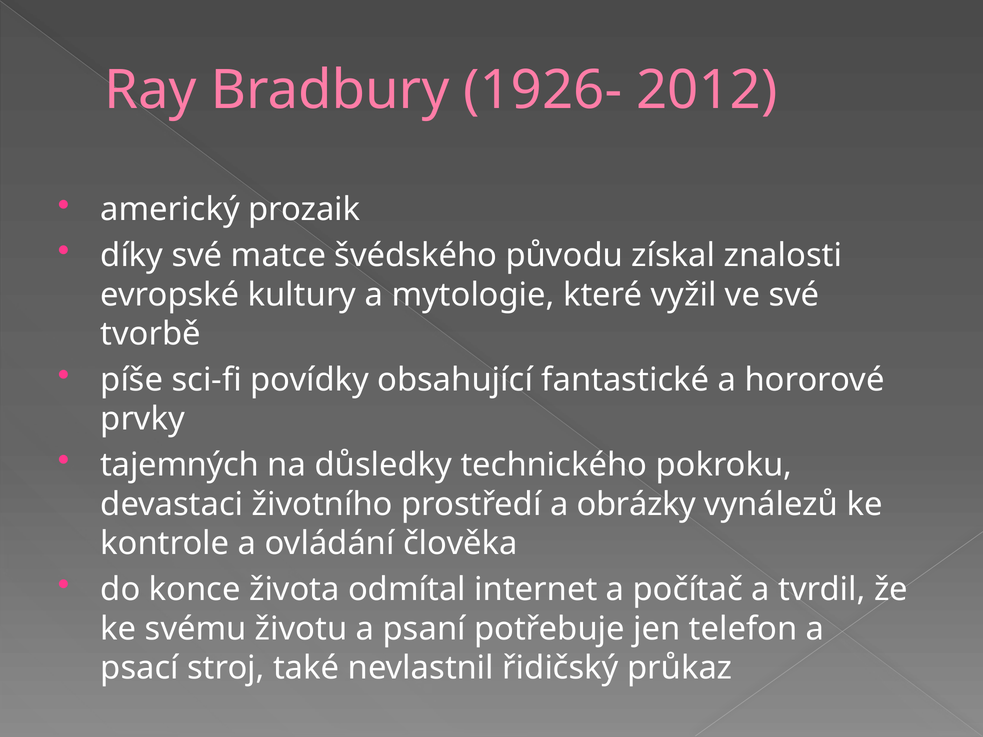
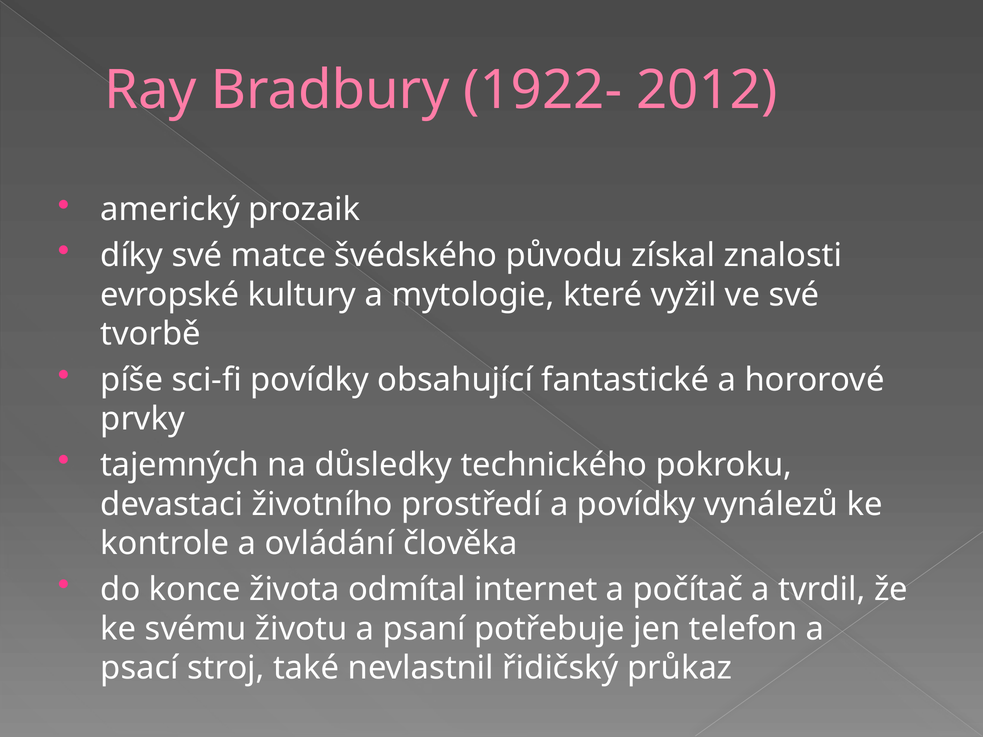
1926-: 1926- -> 1922-
a obrázky: obrázky -> povídky
